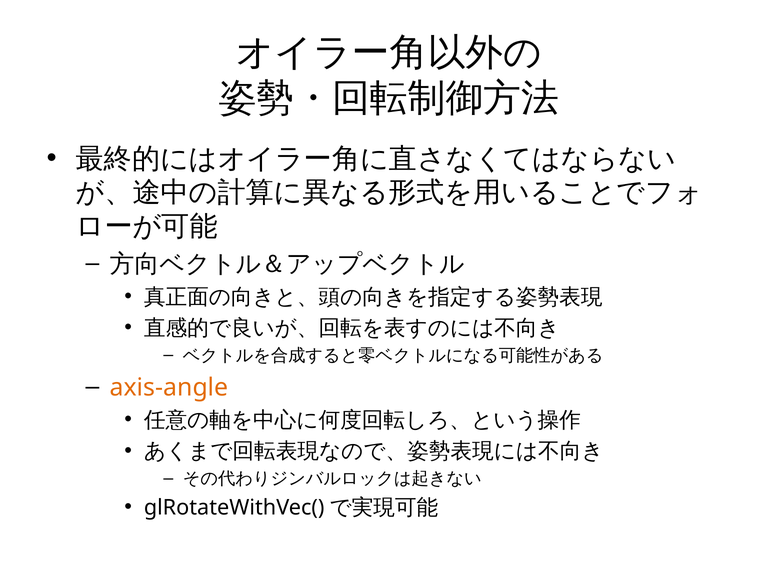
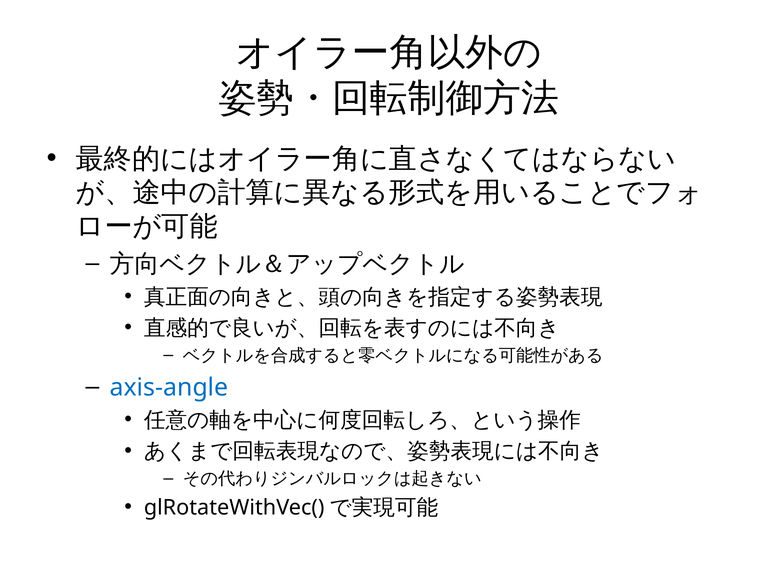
axis-angle colour: orange -> blue
